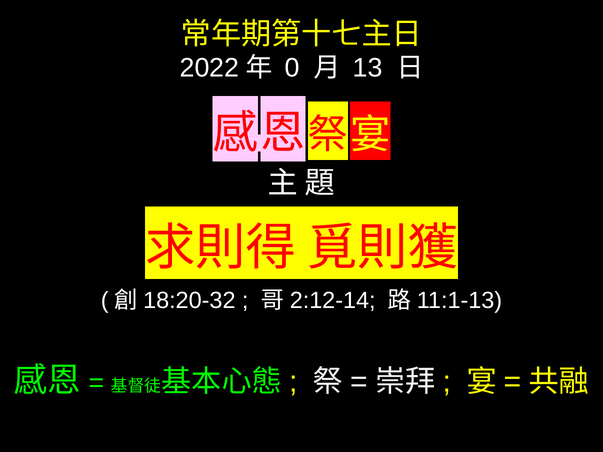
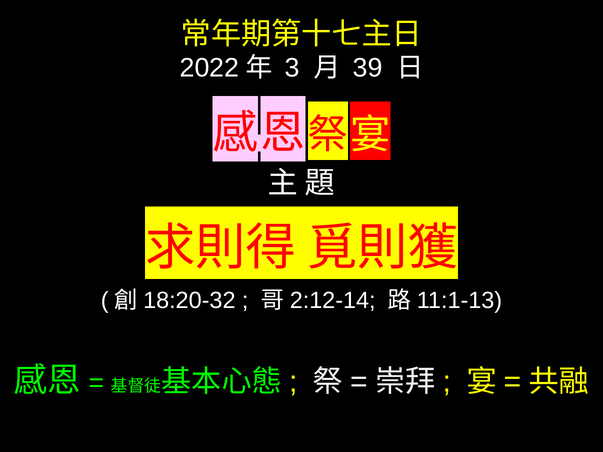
0: 0 -> 3
13: 13 -> 39
